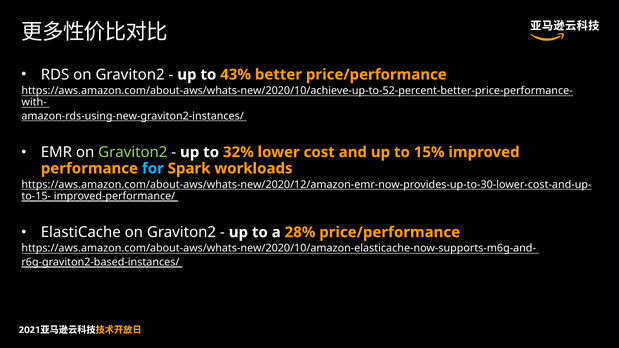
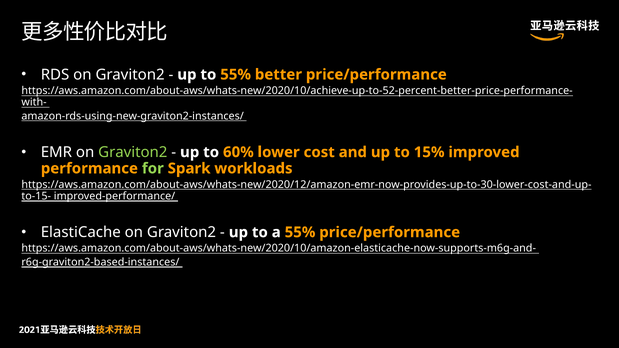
to 43%: 43% -> 55%
32%: 32% -> 60%
for colour: light blue -> light green
a 28%: 28% -> 55%
